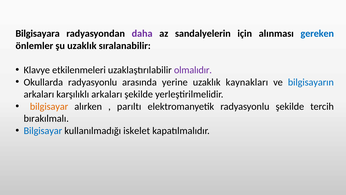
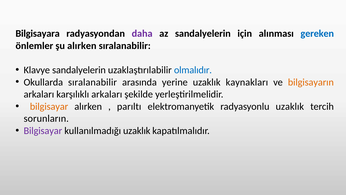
şu uzaklık: uzaklık -> alırken
Klavye etkilenmeleri: etkilenmeleri -> sandalyelerin
olmalıdır colour: purple -> blue
Okullarda radyasyonlu: radyasyonlu -> sıralanabilir
bilgisayarın colour: blue -> orange
radyasyonlu şekilde: şekilde -> uzaklık
bırakılmalı: bırakılmalı -> sorunların
Bilgisayar at (43, 131) colour: blue -> purple
kullanılmadığı iskelet: iskelet -> uzaklık
